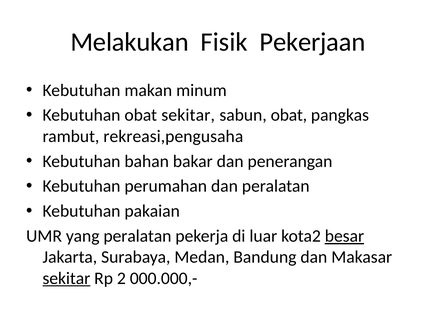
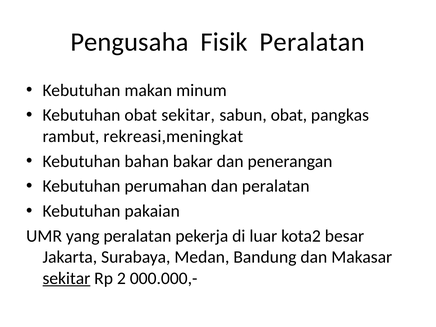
Melakukan: Melakukan -> Pengusaha
Fisik Pekerjaan: Pekerjaan -> Peralatan
rekreasi,pengusaha: rekreasi,pengusaha -> rekreasi,meningkat
besar underline: present -> none
